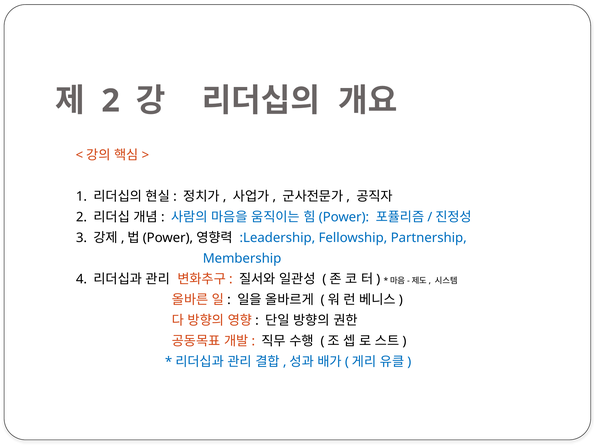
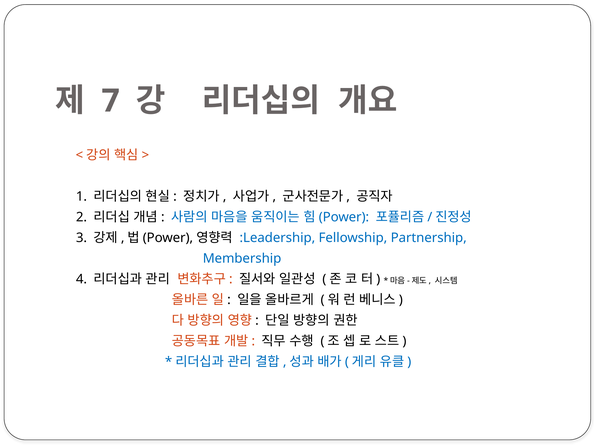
2 at (111, 101): 2 -> 7
